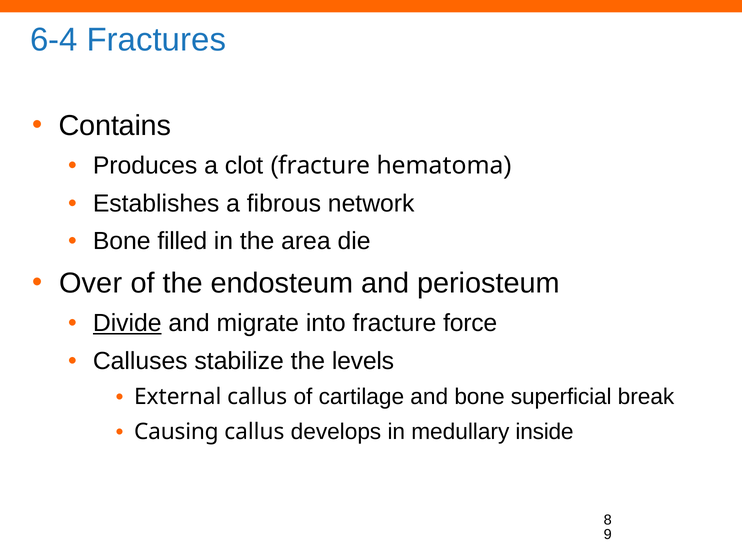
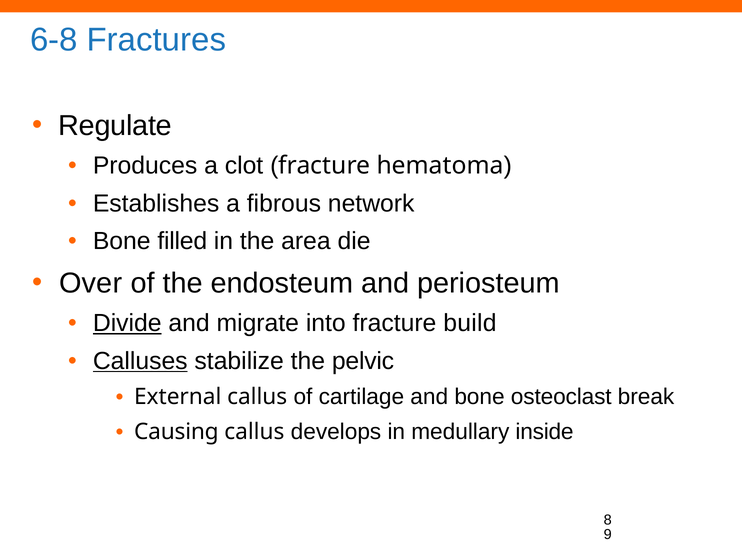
6-4: 6-4 -> 6-8
Contains: Contains -> Regulate
force: force -> build
Calluses underline: none -> present
levels: levels -> pelvic
superficial: superficial -> osteoclast
